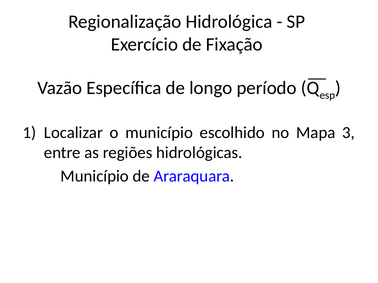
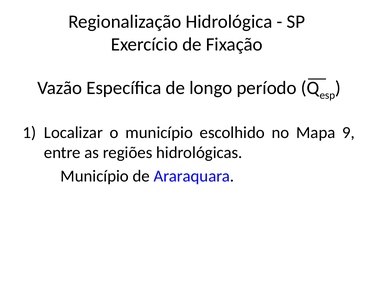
3: 3 -> 9
